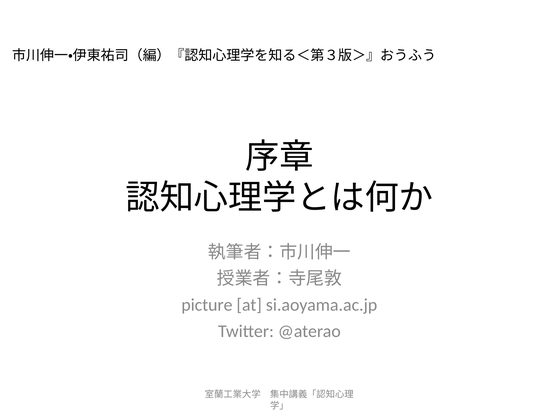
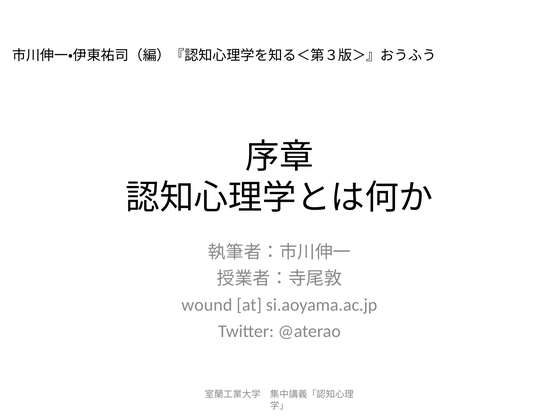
picture: picture -> wound
